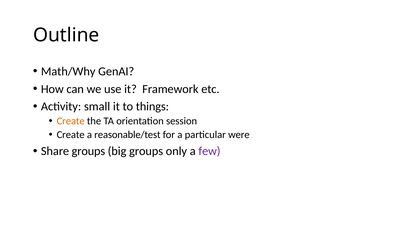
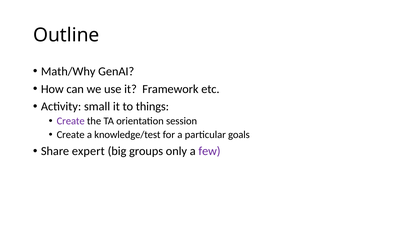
Create at (71, 121) colour: orange -> purple
reasonable/test: reasonable/test -> knowledge/test
were: were -> goals
Share groups: groups -> expert
